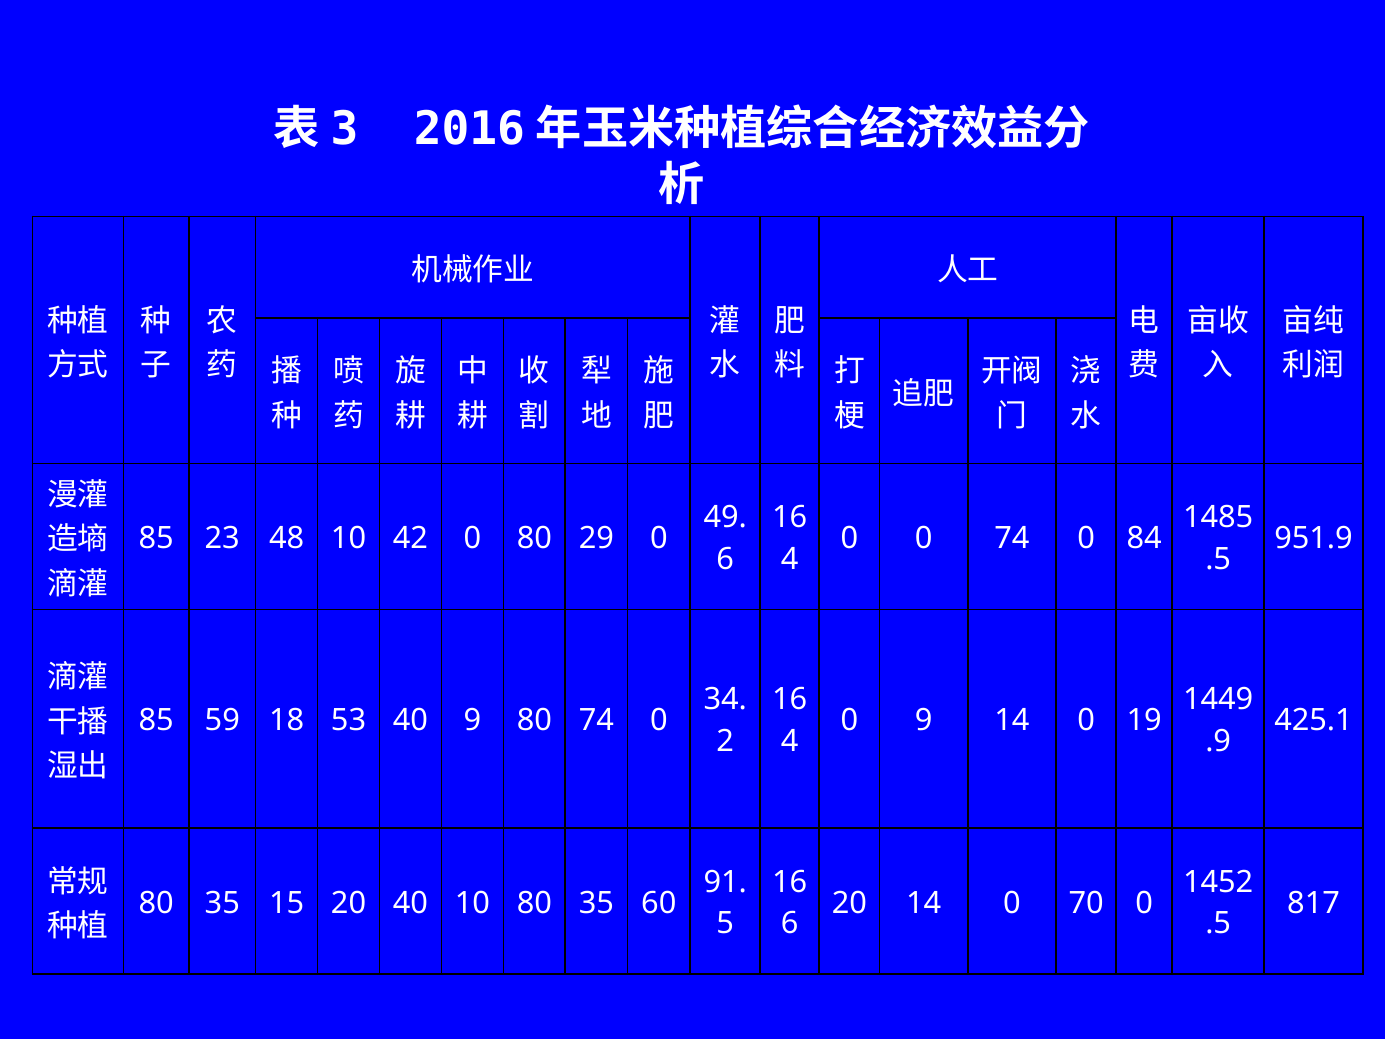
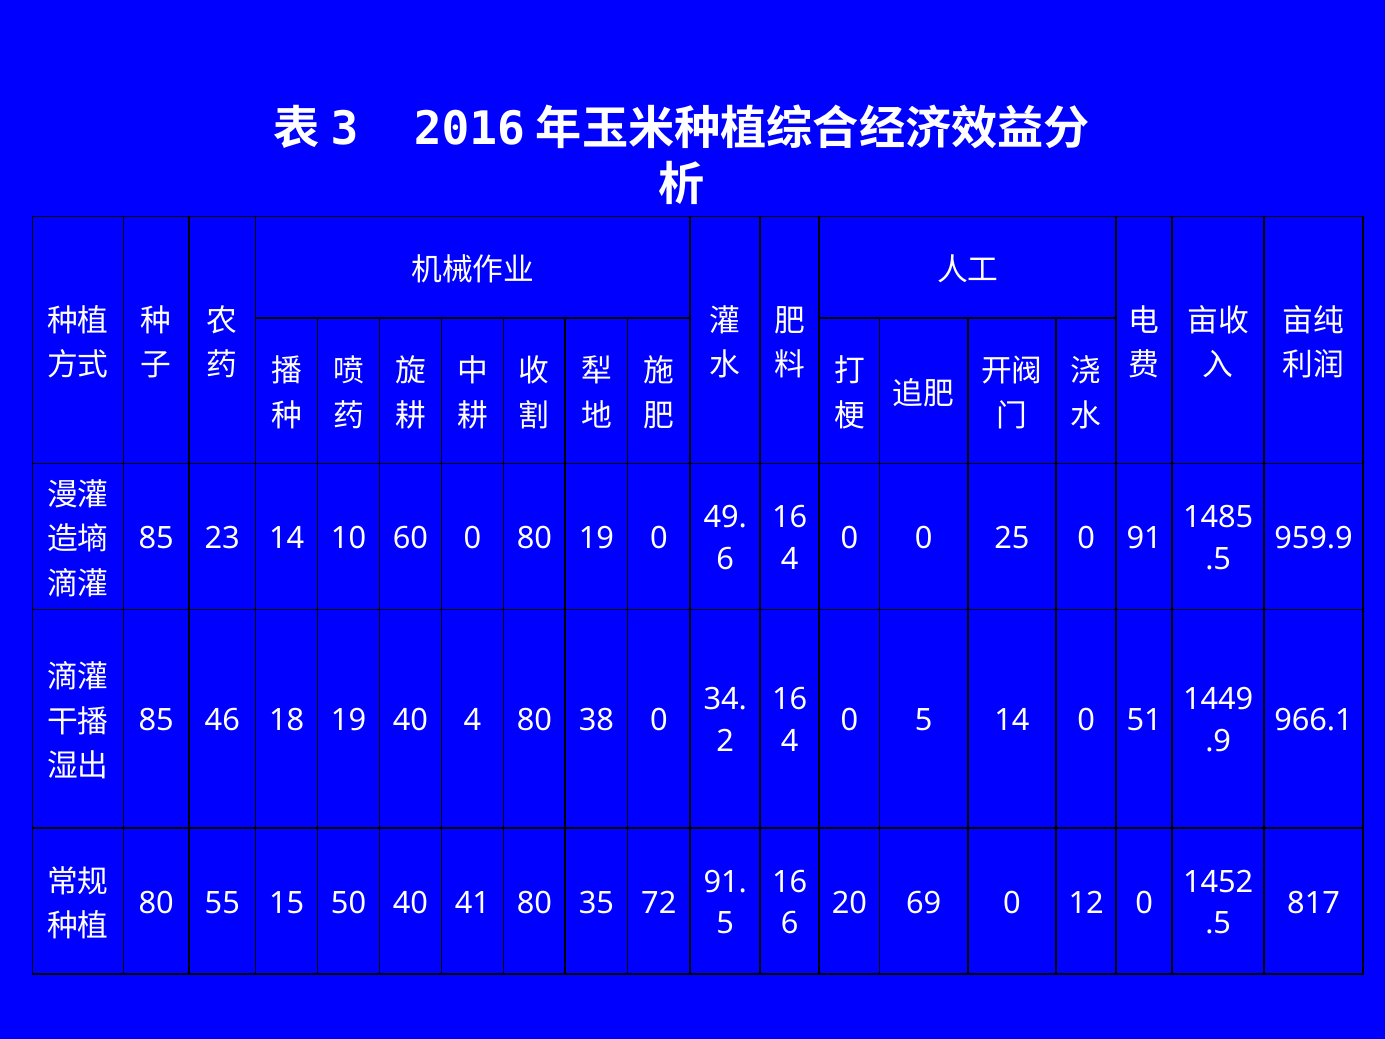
23 48: 48 -> 14
42: 42 -> 60
80 29: 29 -> 19
0 74: 74 -> 25
0 84: 84 -> 91
951.9: 951.9 -> 959.9
59: 59 -> 46
18 53: 53 -> 19
40 9: 9 -> 4
80 74: 74 -> 38
0 9: 9 -> 5
19: 19 -> 51
425.1: 425.1 -> 966.1
35 at (222, 903): 35 -> 55
15 20: 20 -> 50
40 10: 10 -> 41
60: 60 -> 72
20 14: 14 -> 69
70: 70 -> 12
